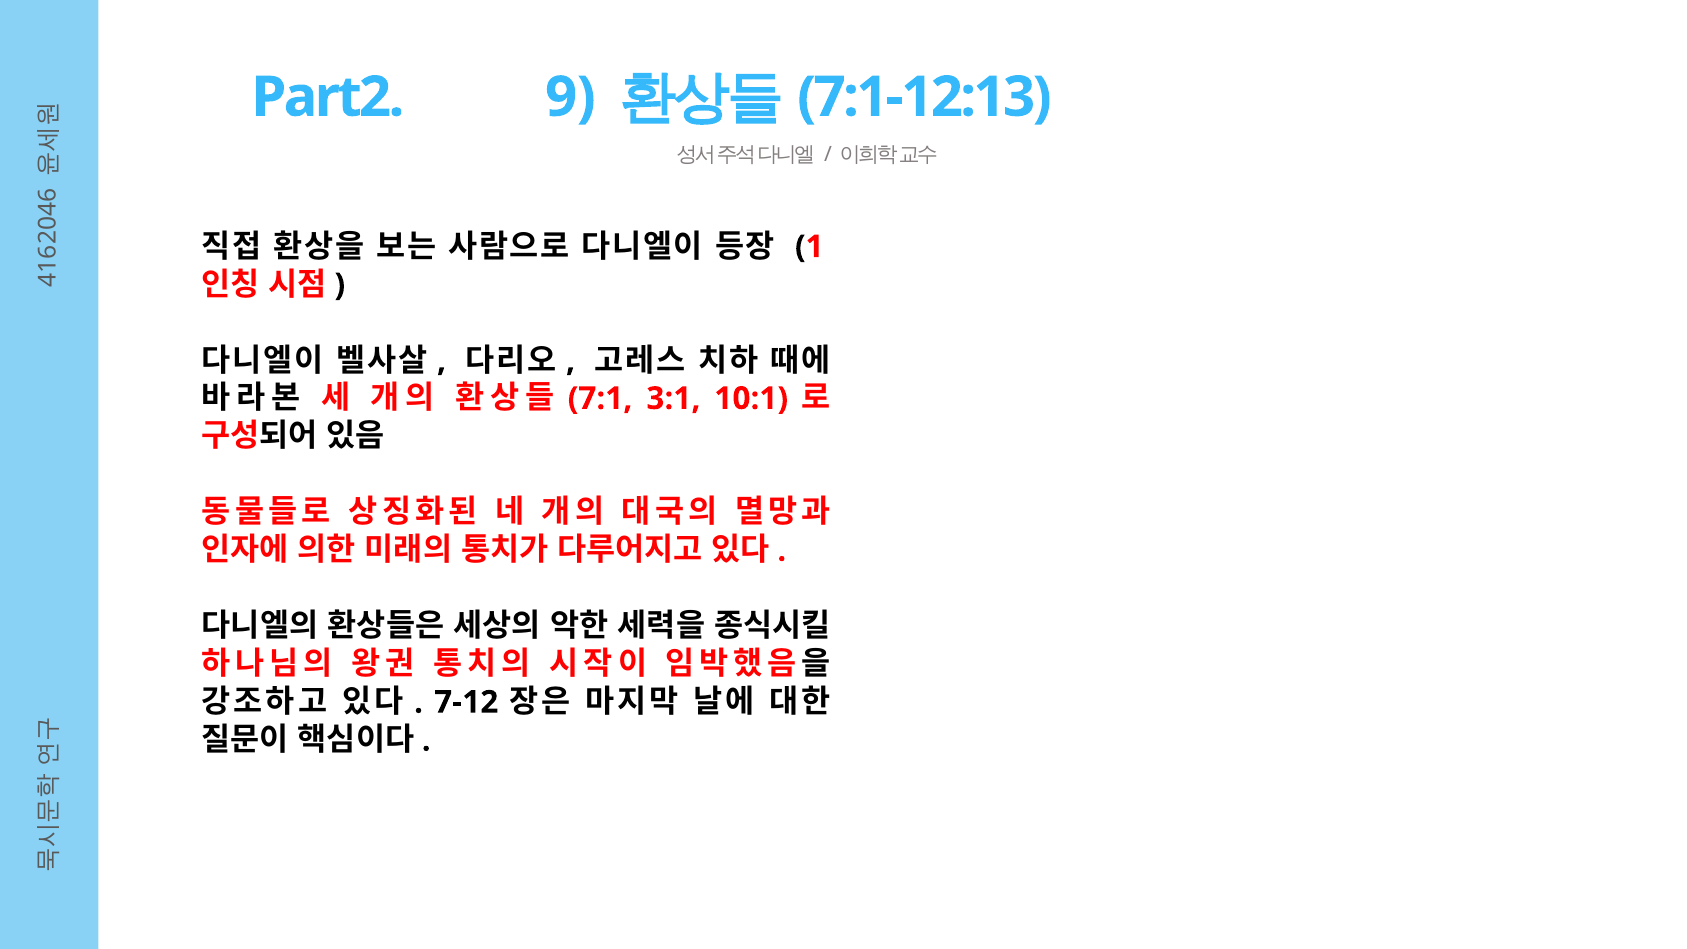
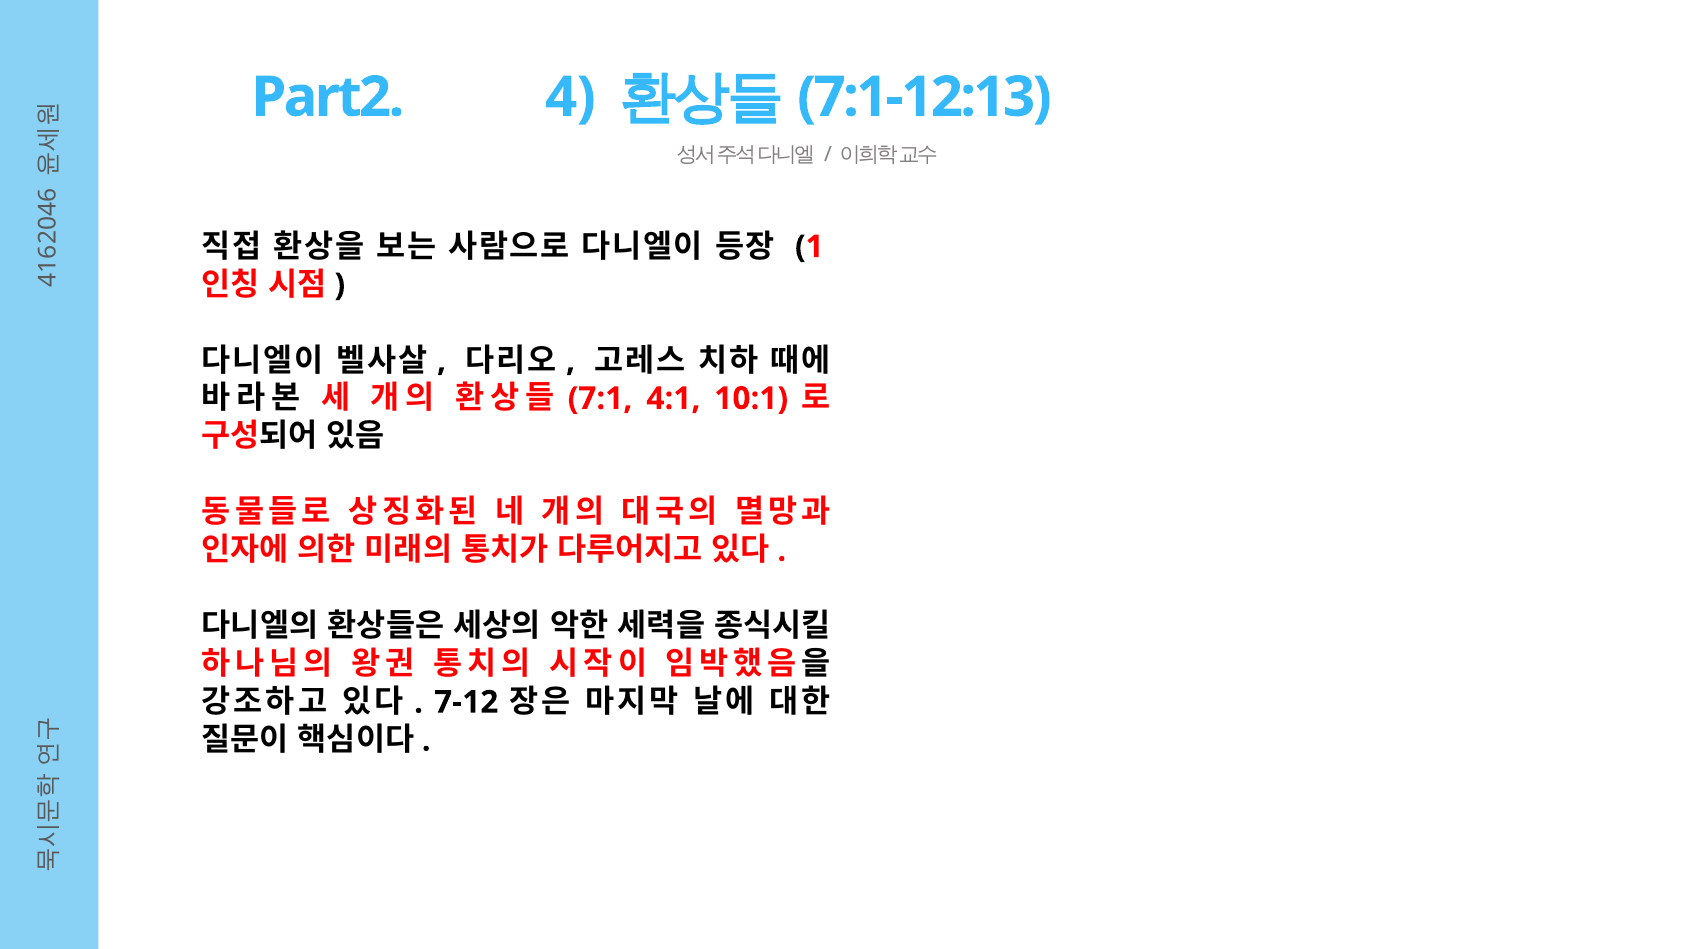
Part2 9: 9 -> 4
3:1: 3:1 -> 4:1
